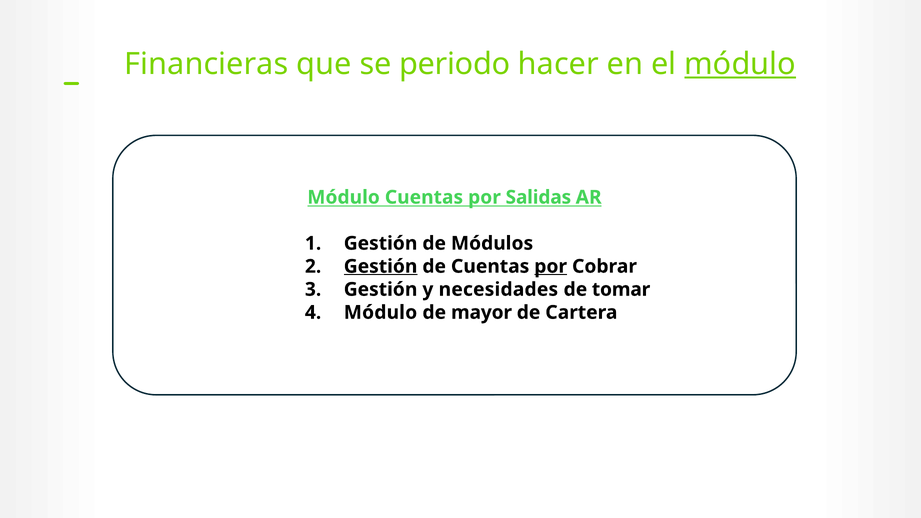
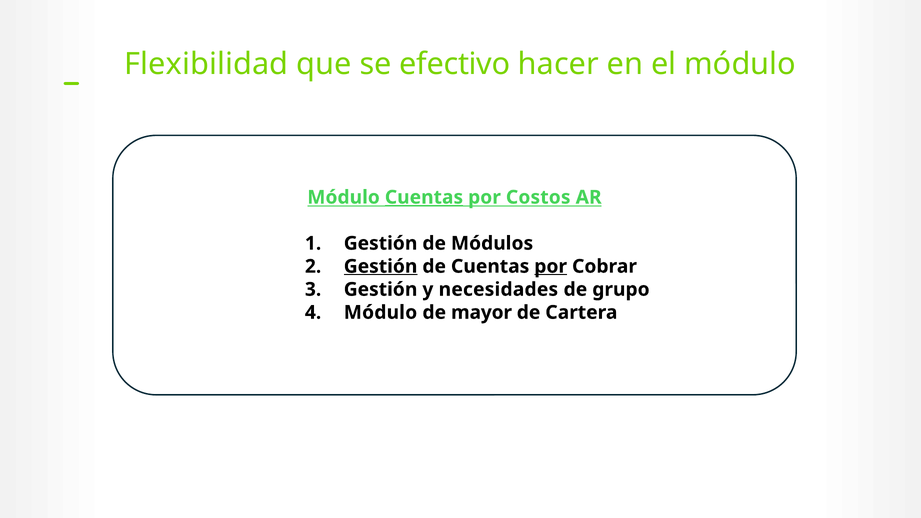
Financieras: Financieras -> Flexibilidad
periodo: periodo -> efectivo
módulo at (740, 64) underline: present -> none
Cuentas at (424, 197) underline: none -> present
Salidas: Salidas -> Costos
tomar: tomar -> grupo
